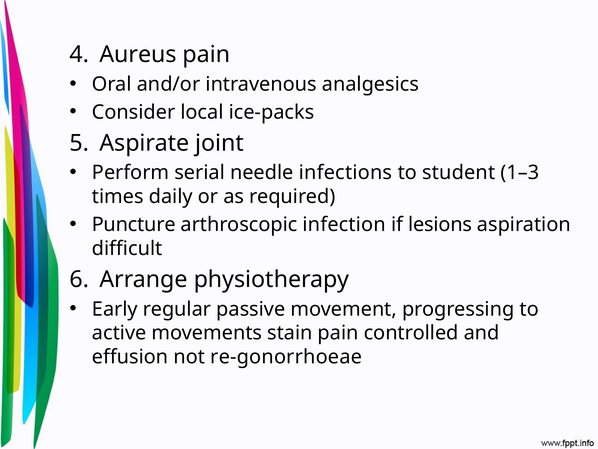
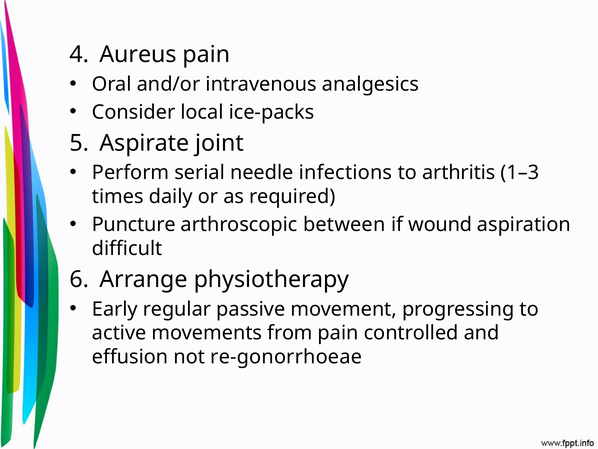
student: student -> arthritis
infection: infection -> between
lesions: lesions -> wound
stain: stain -> from
